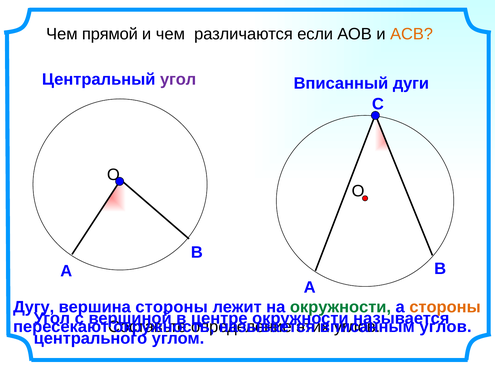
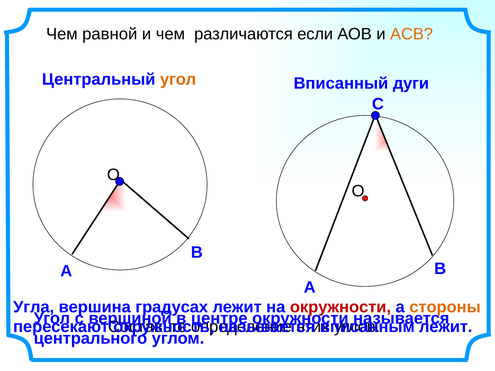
прямой: прямой -> равной
угол at (178, 79) colour: purple -> orange
Дугу: Дугу -> Угла
вершина стороны: стороны -> градусах
окружности at (340, 307) colour: green -> red
углов at (446, 327): углов -> лежит
